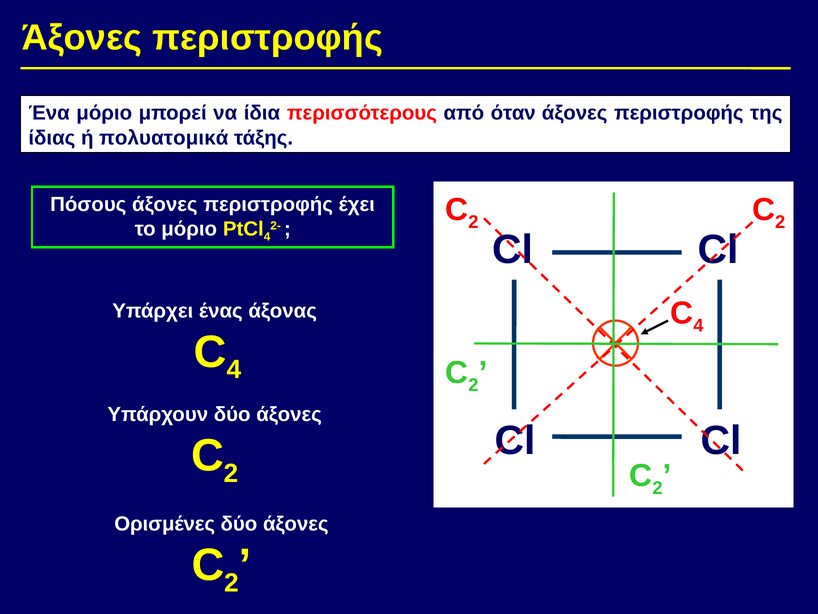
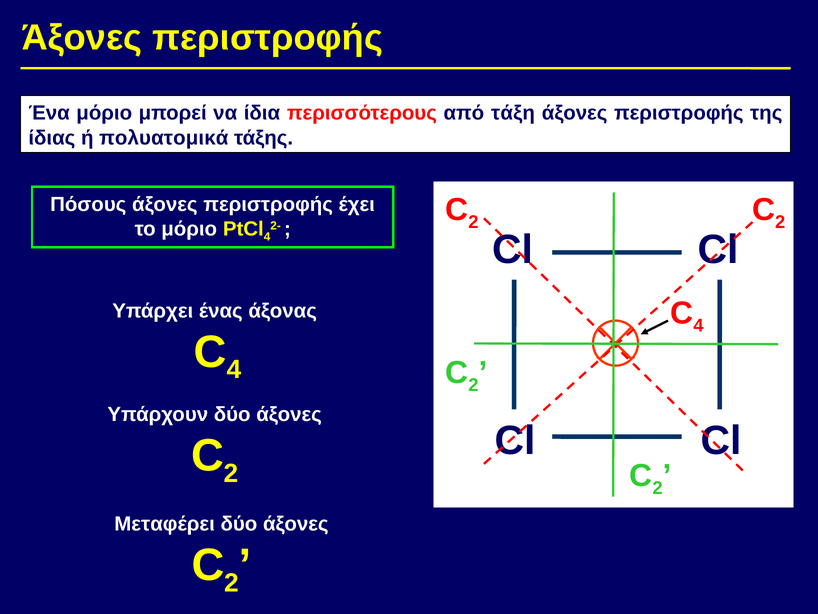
όταν: όταν -> τάξη
Ορισμένες: Ορισμένες -> Μεταφέρει
